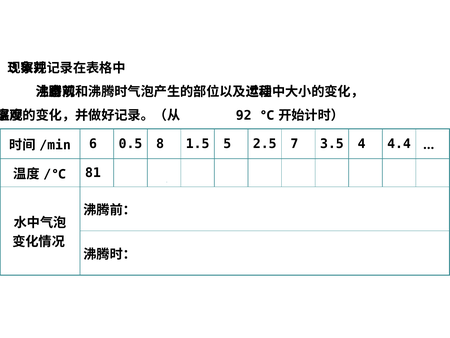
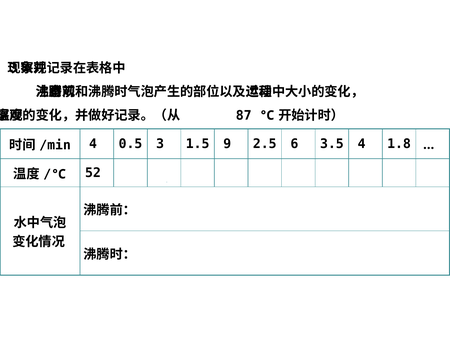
92: 92 -> 87
6 at (93, 144): 6 -> 4
8: 8 -> 3
5: 5 -> 9
7: 7 -> 6
4.4: 4.4 -> 1.8
81: 81 -> 52
